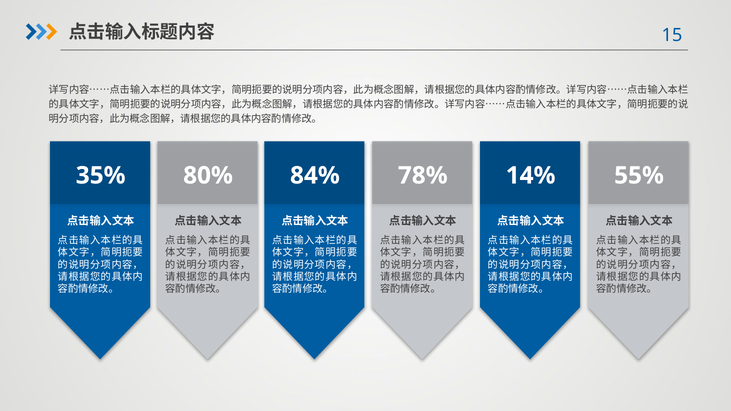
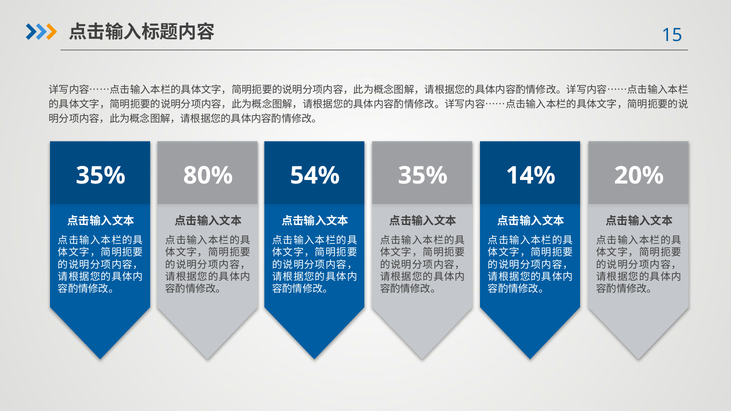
84%: 84% -> 54%
78% at (423, 176): 78% -> 35%
55%: 55% -> 20%
